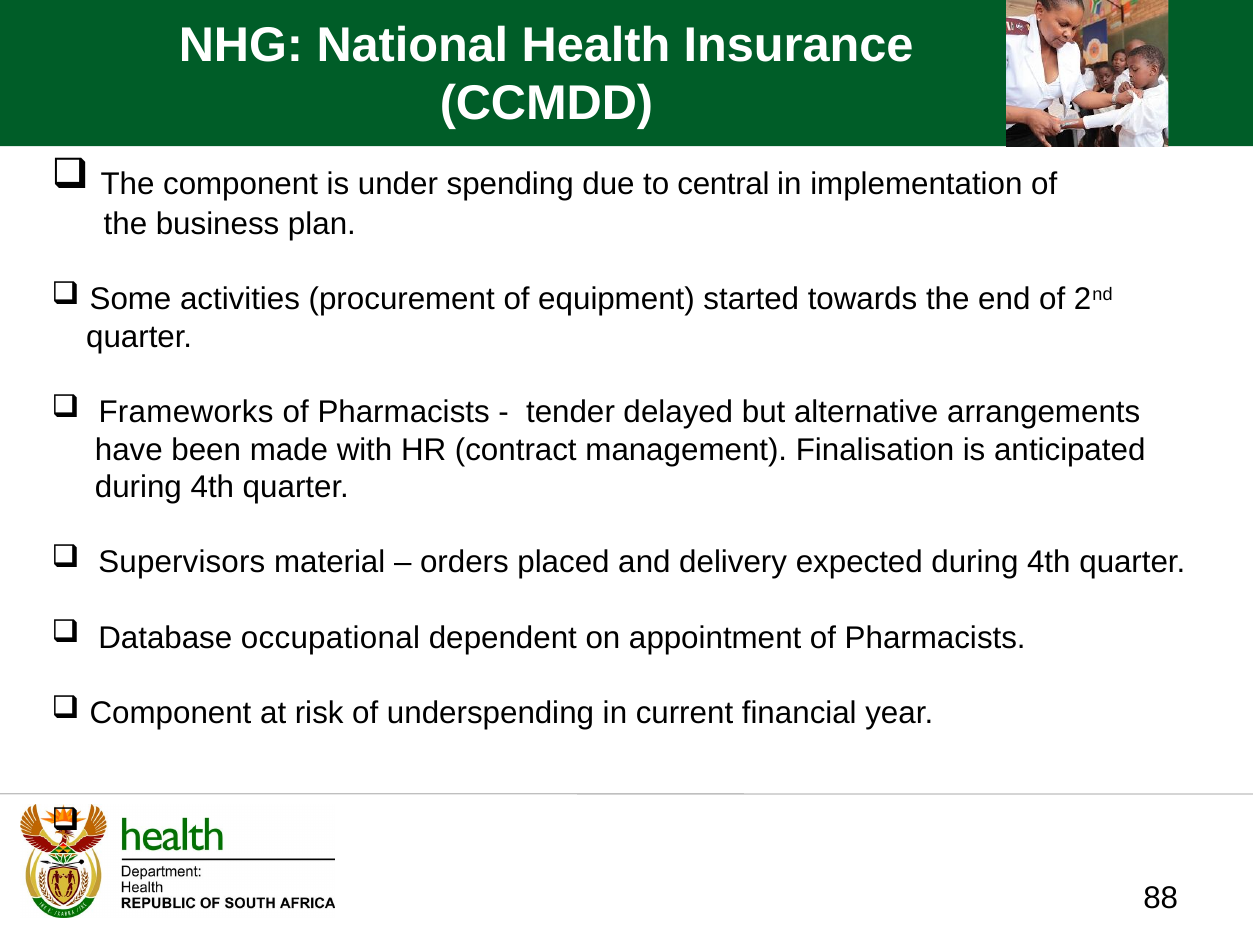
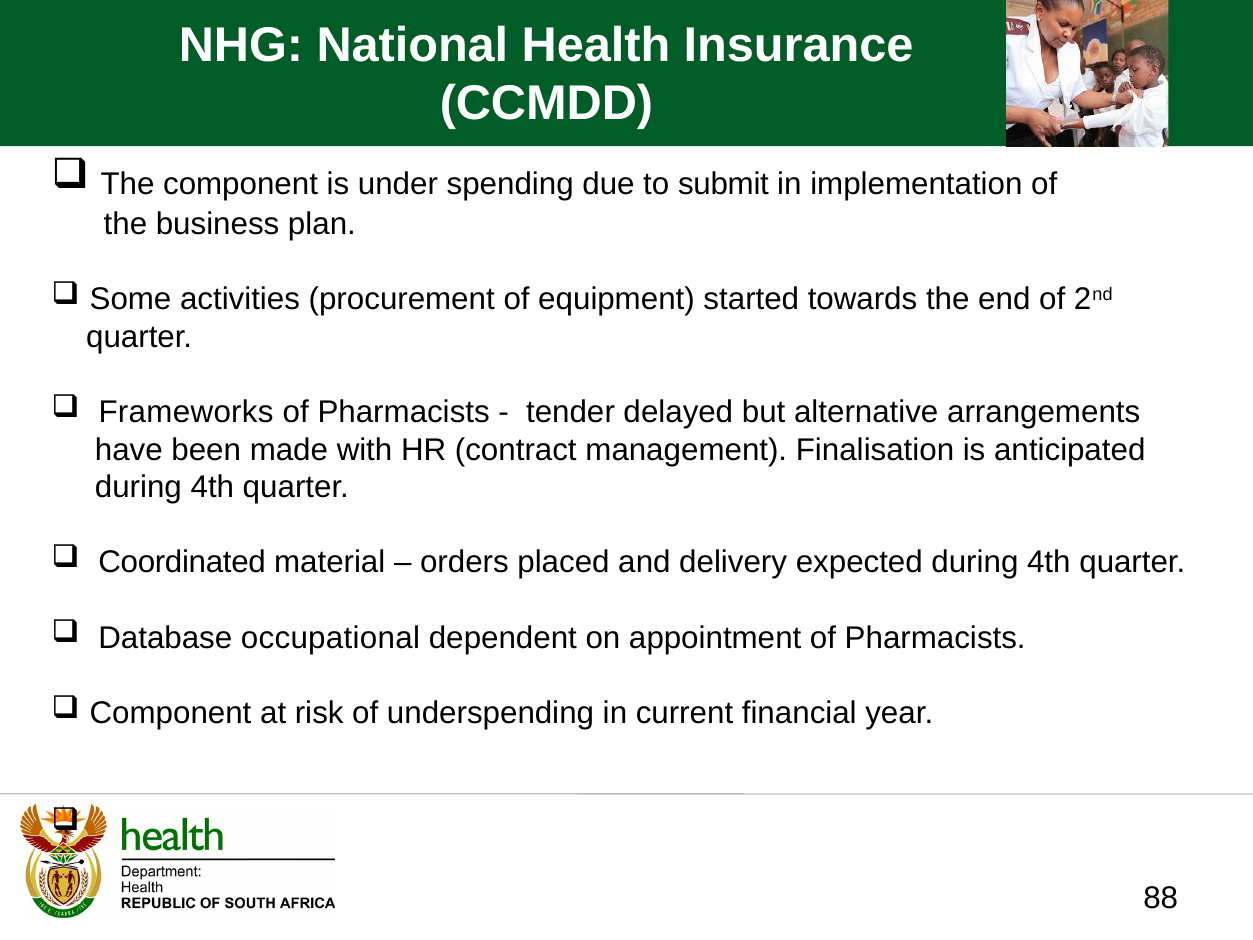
central: central -> submit
Supervisors: Supervisors -> Coordinated
